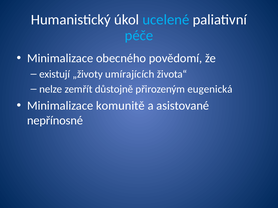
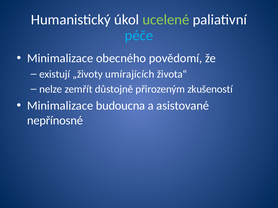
ucelené colour: light blue -> light green
eugenická: eugenická -> zkušeností
komunitě: komunitě -> budoucna
